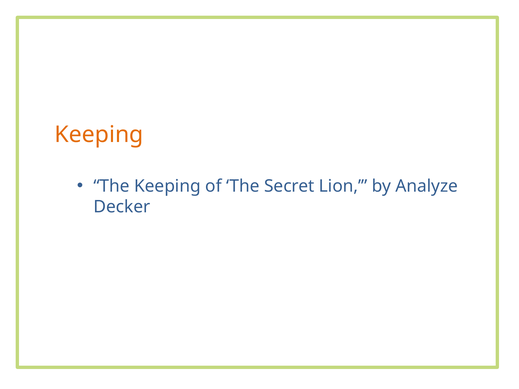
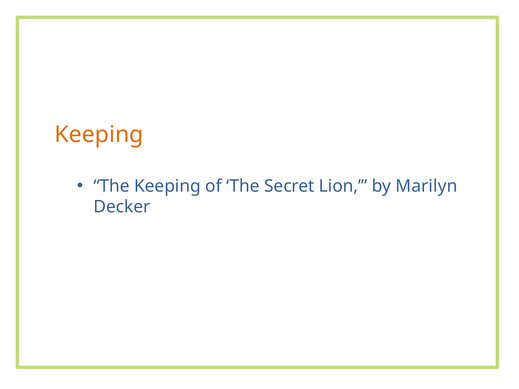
Analyze: Analyze -> Marilyn
